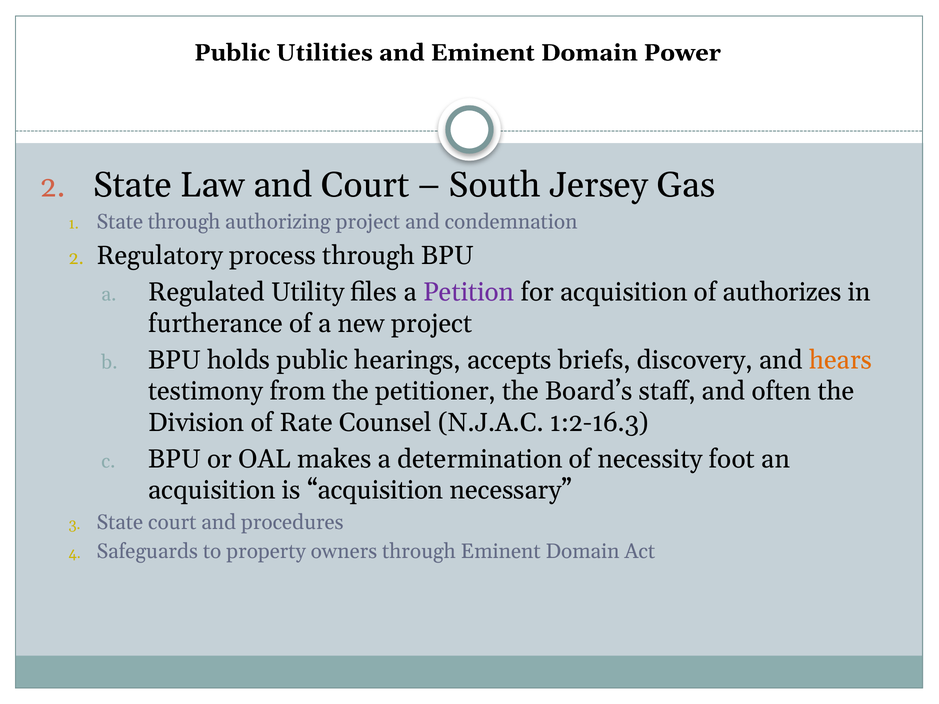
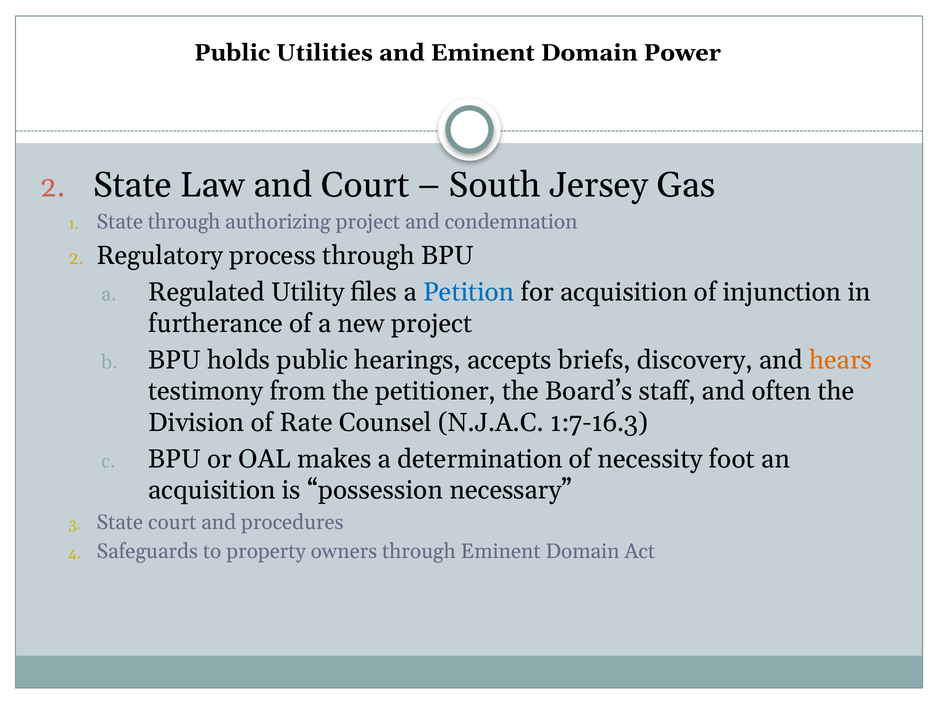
Petition colour: purple -> blue
authorizes: authorizes -> injunction
1:2-16.3: 1:2-16.3 -> 1:7-16.3
is acquisition: acquisition -> possession
